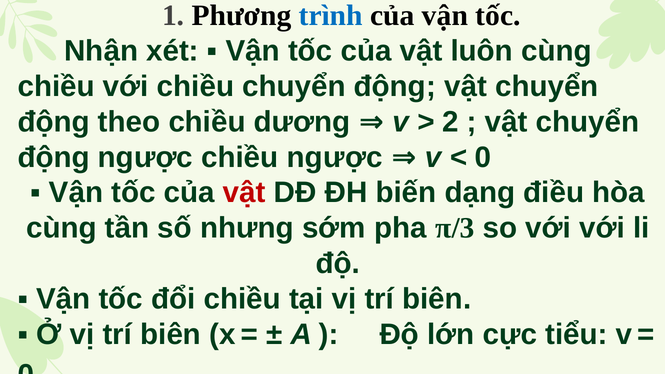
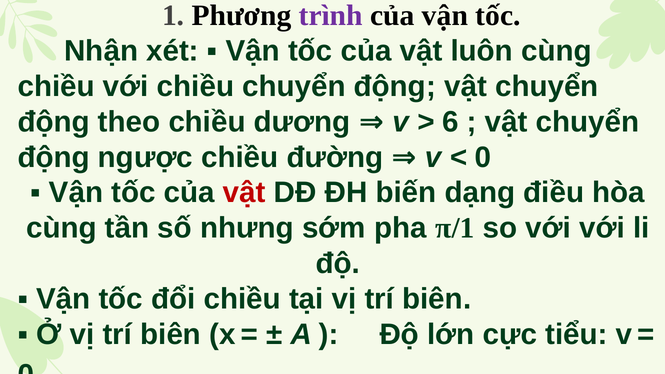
trình colour: blue -> purple
2: 2 -> 6
chiều ngược: ngược -> đường
π/3: π/3 -> π/1
